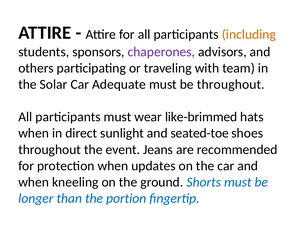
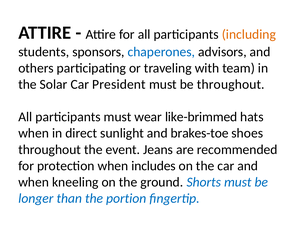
chaperones colour: purple -> blue
Adequate: Adequate -> President
seated-toe: seated-toe -> brakes-toe
updates: updates -> includes
